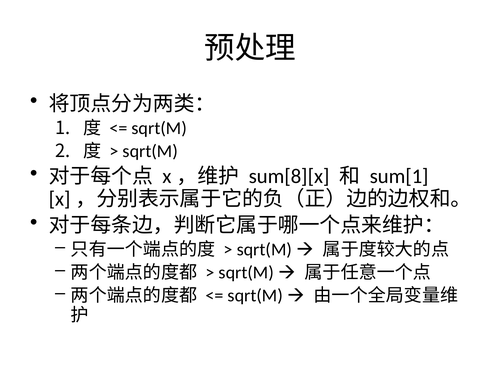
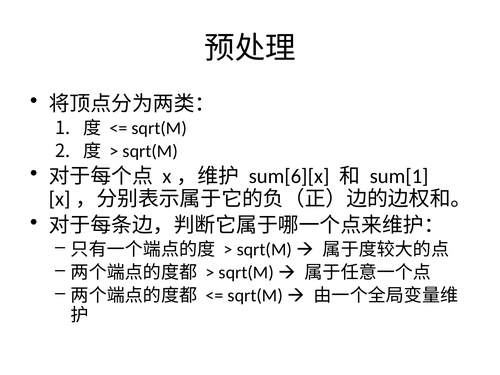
sum[8][x: sum[8][x -> sum[6][x
